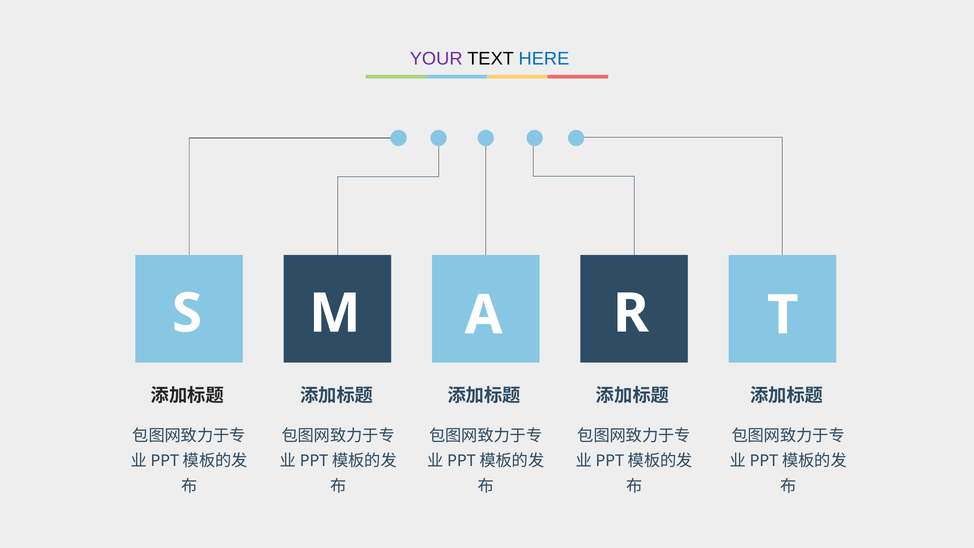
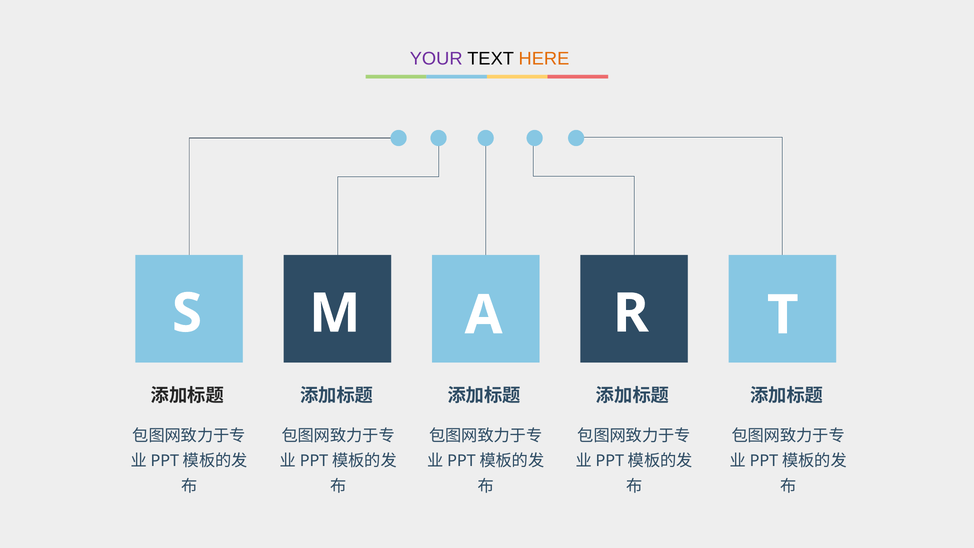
HERE colour: blue -> orange
